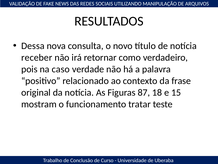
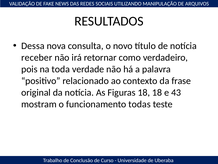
caso: caso -> toda
Figuras 87: 87 -> 18
15: 15 -> 43
tratar: tratar -> todas
